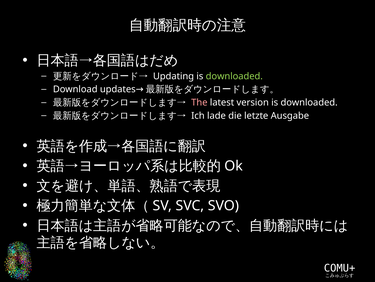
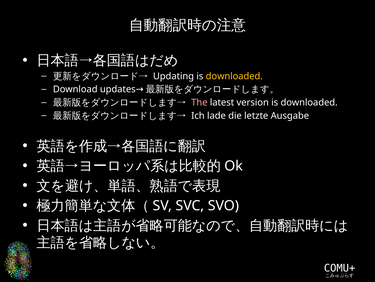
downloaded at (234, 76) colour: light green -> yellow
